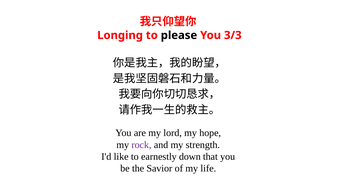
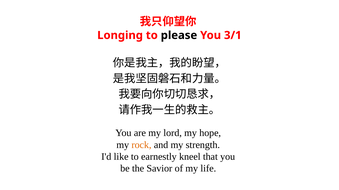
3/3: 3/3 -> 3/1
rock colour: purple -> orange
down: down -> kneel
